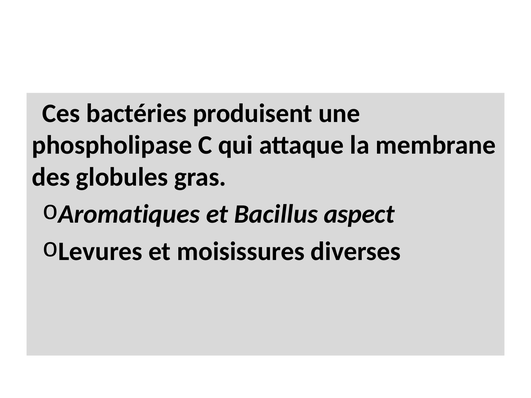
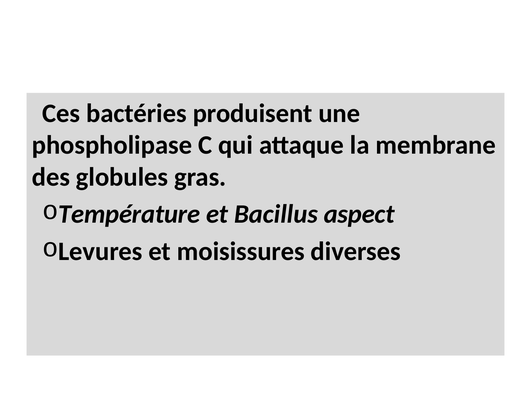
Aromatiques: Aromatiques -> Température
